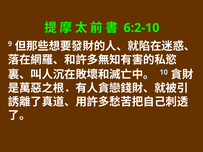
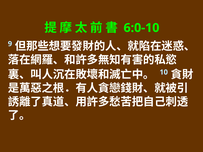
6:2-10: 6:2-10 -> 6:0-10
